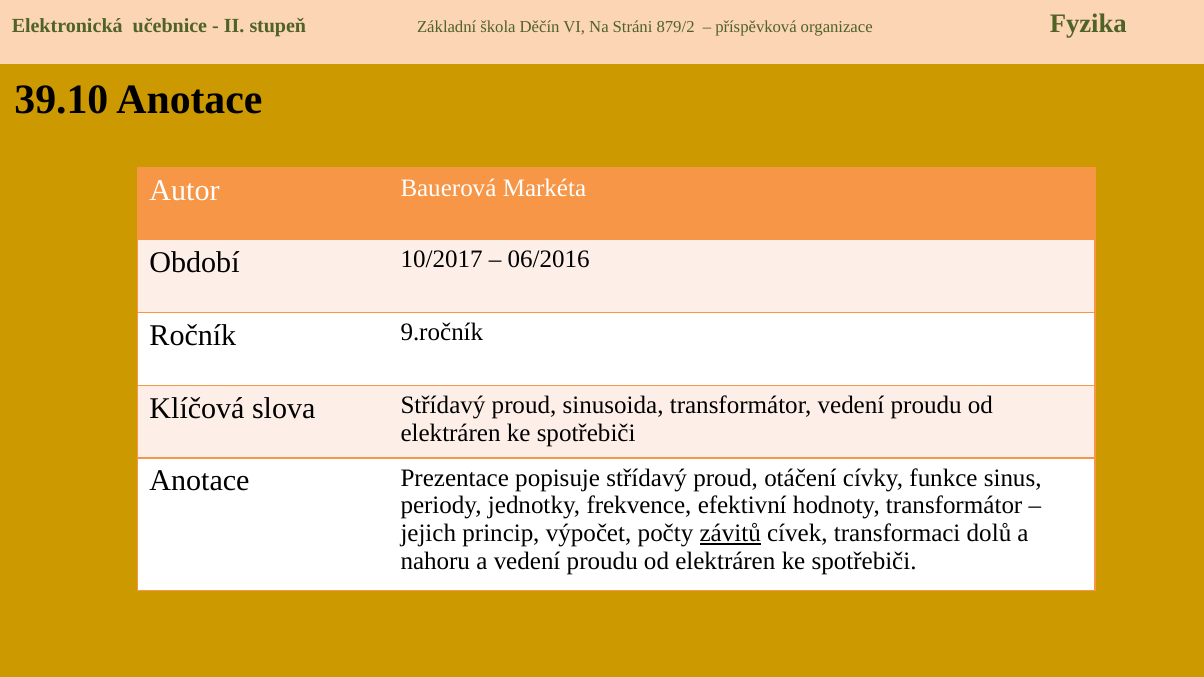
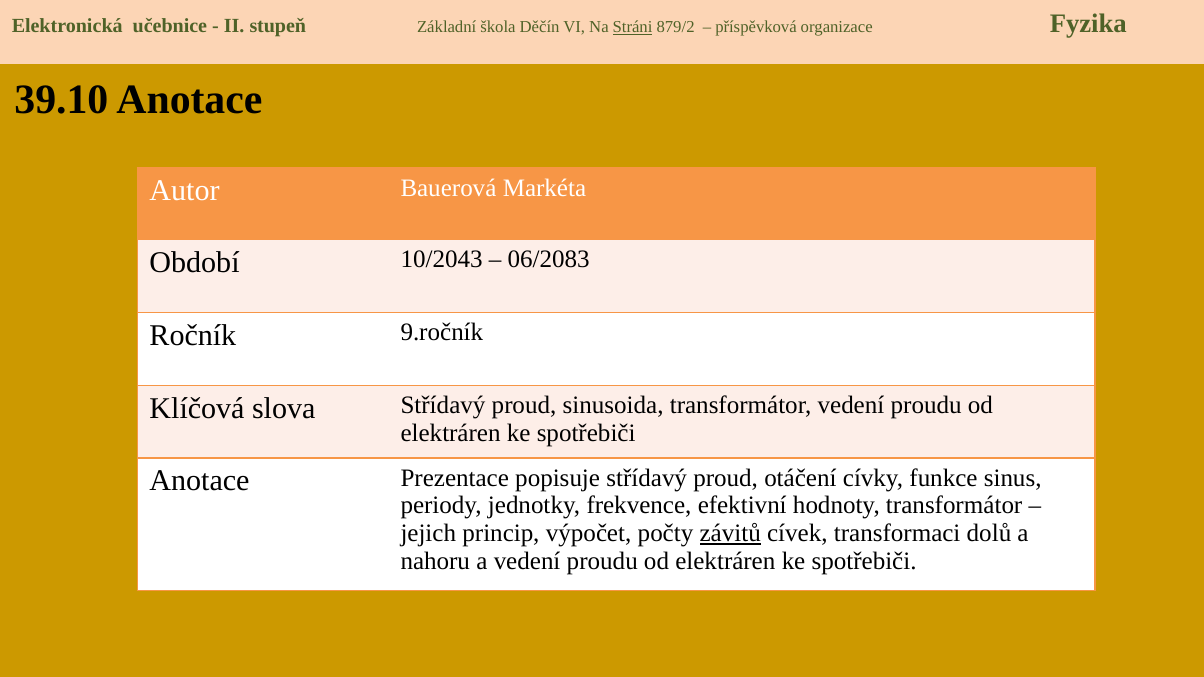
Stráni underline: none -> present
10/2017: 10/2017 -> 10/2043
06/2016: 06/2016 -> 06/2083
